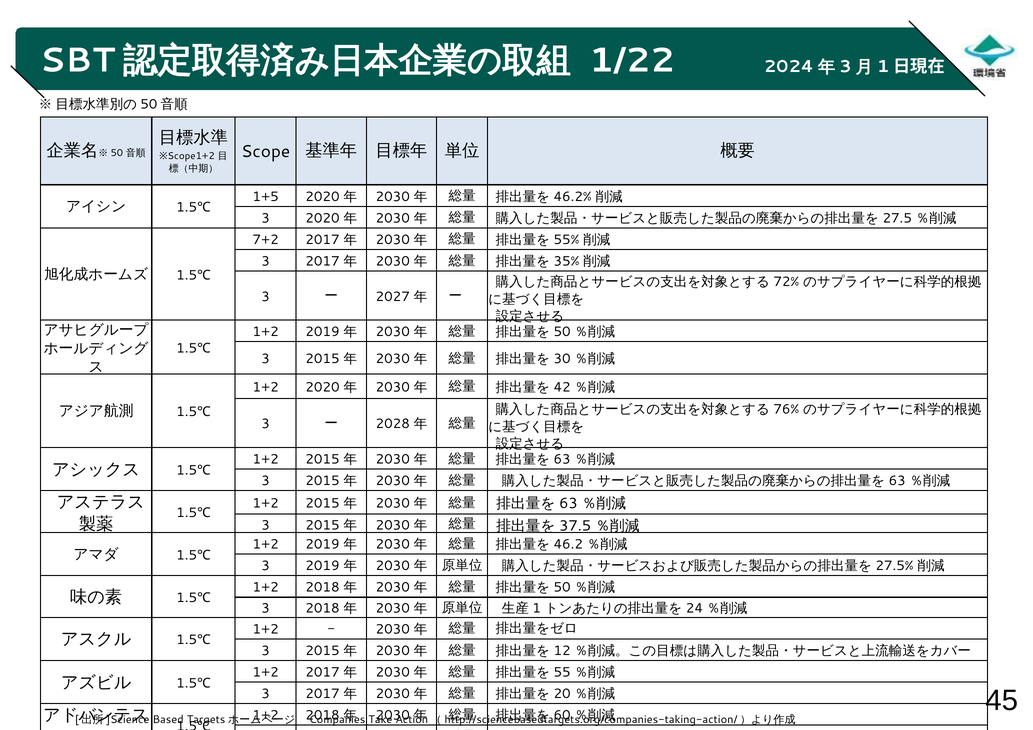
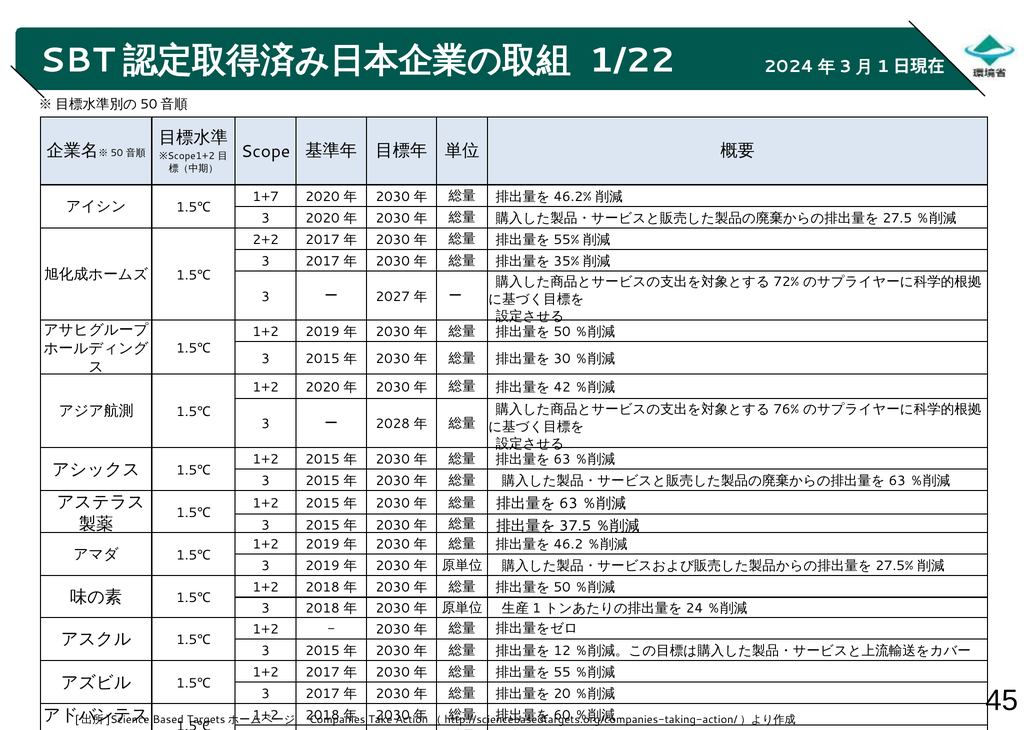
1+5: 1+5 -> 1+7
7+2: 7+2 -> 2+2
